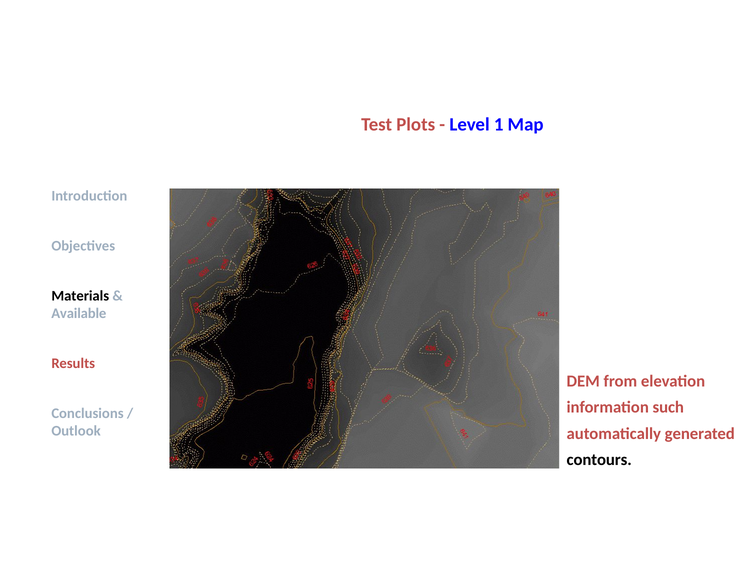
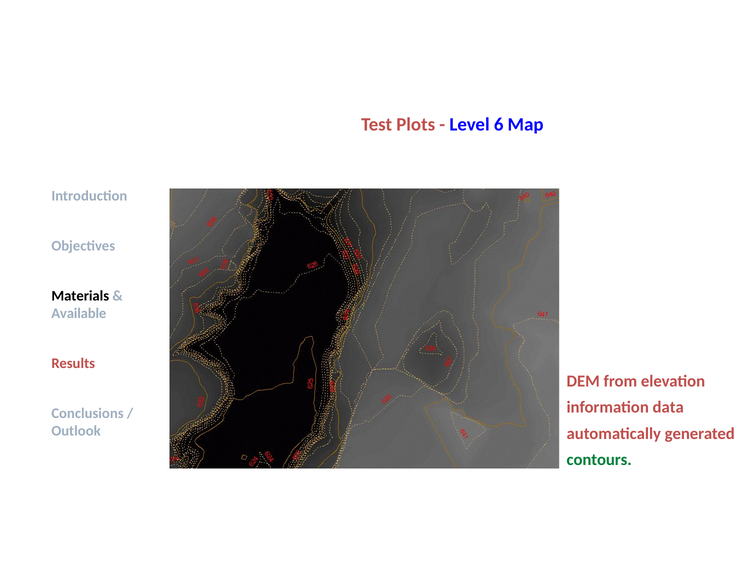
1: 1 -> 6
such: such -> data
contours colour: black -> green
